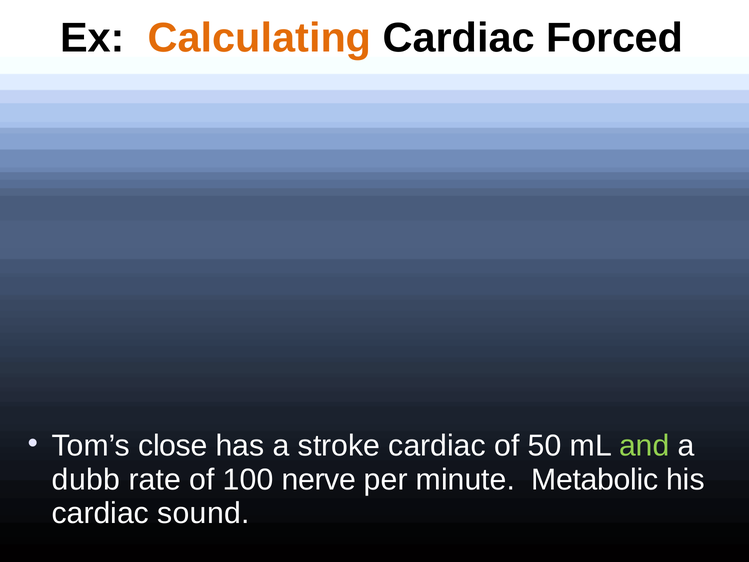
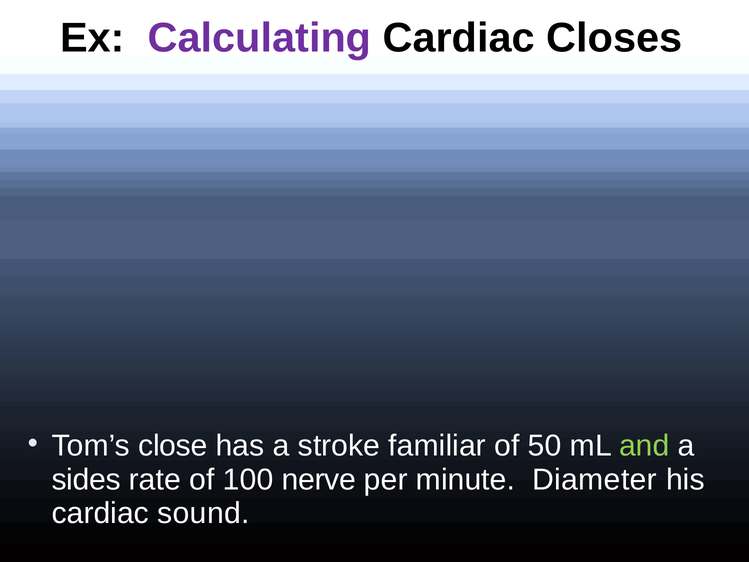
Calculating colour: orange -> purple
Forced: Forced -> Closes
stroke cardiac: cardiac -> familiar
dubb: dubb -> sides
Metabolic: Metabolic -> Diameter
